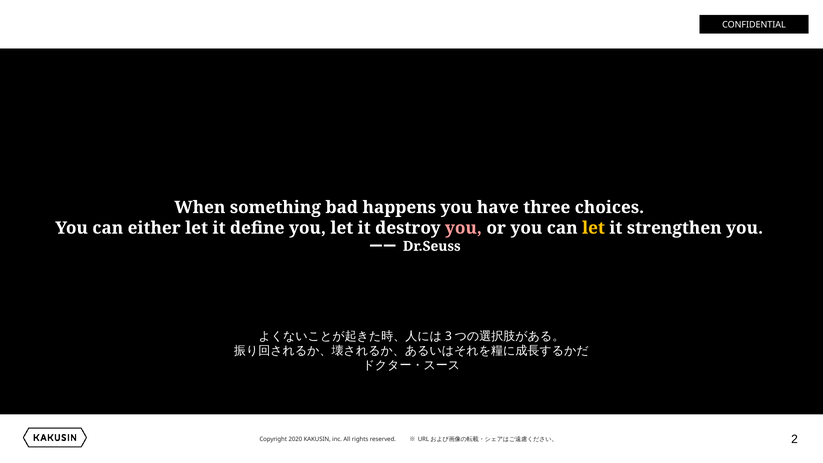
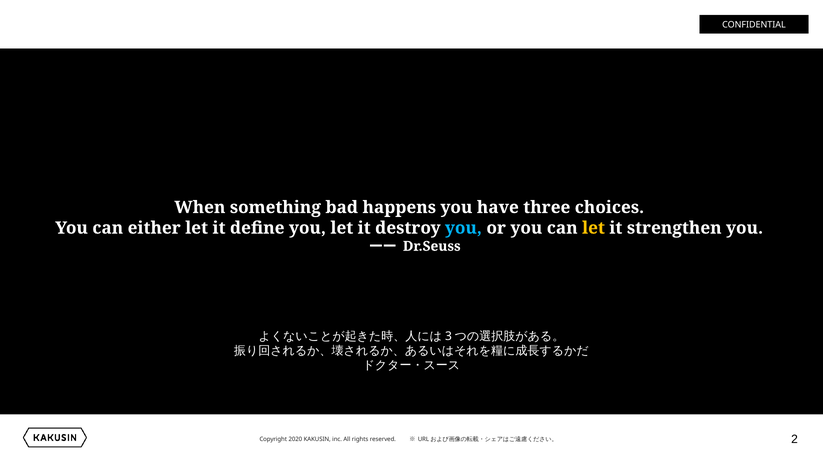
you at (463, 228) colour: pink -> light blue
